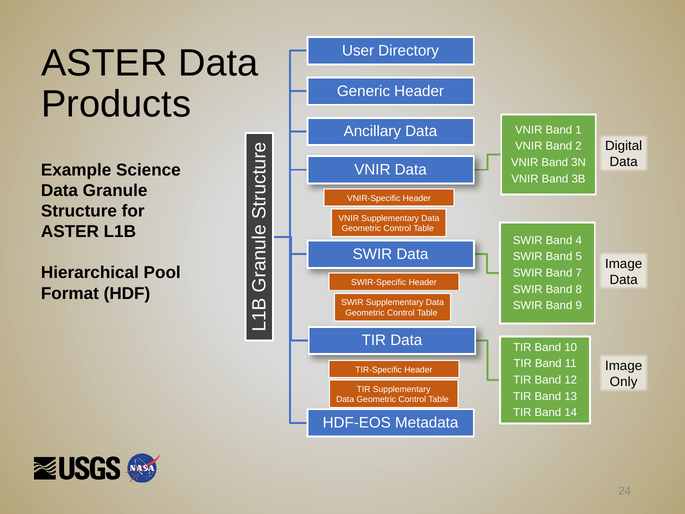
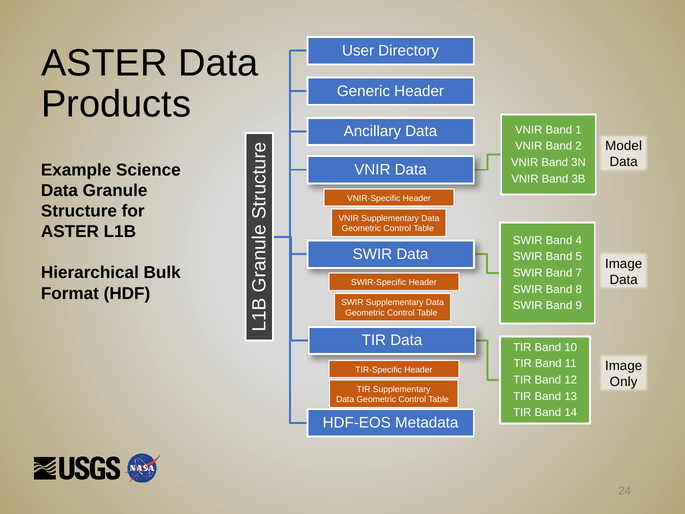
Digital: Digital -> Model
Pool: Pool -> Bulk
